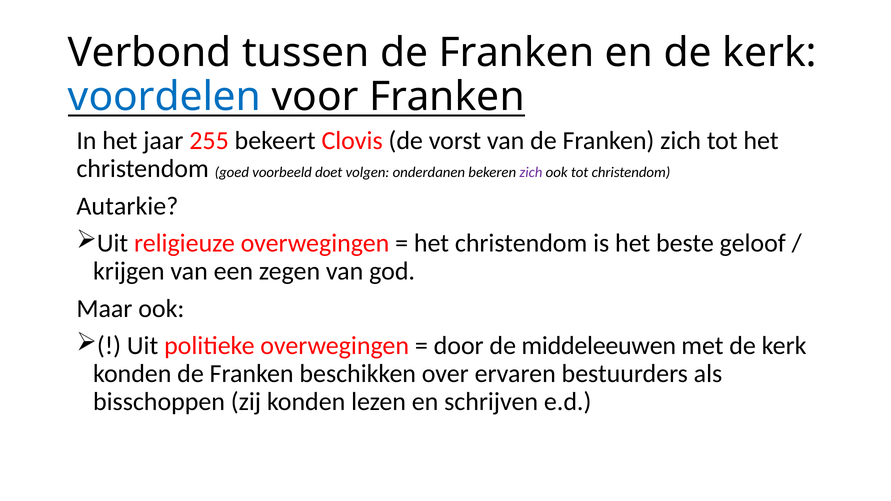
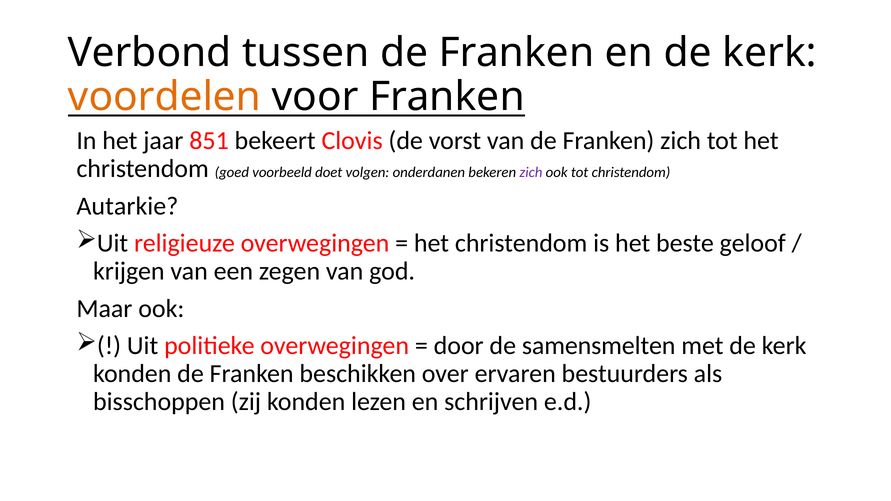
voordelen colour: blue -> orange
255: 255 -> 851
middeleeuwen: middeleeuwen -> samensmelten
